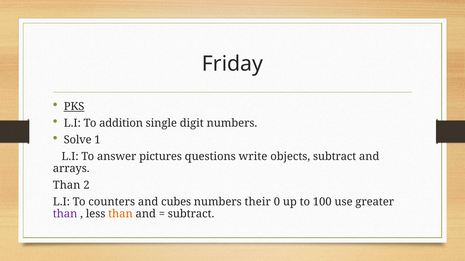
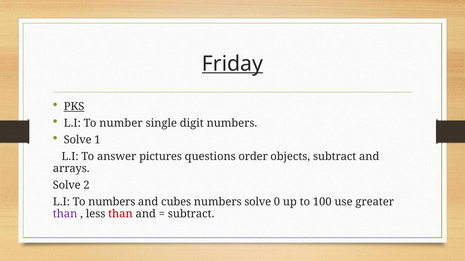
Friday underline: none -> present
addition: addition -> number
write: write -> order
Than at (67, 186): Than -> Solve
To counters: counters -> numbers
numbers their: their -> solve
than at (120, 214) colour: orange -> red
